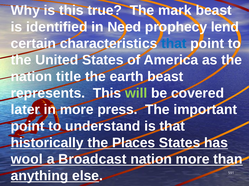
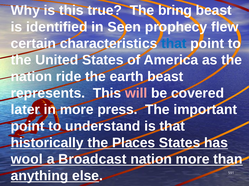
mark: mark -> bring
Need: Need -> Seen
lend: lend -> flew
title: title -> ride
will colour: light green -> pink
